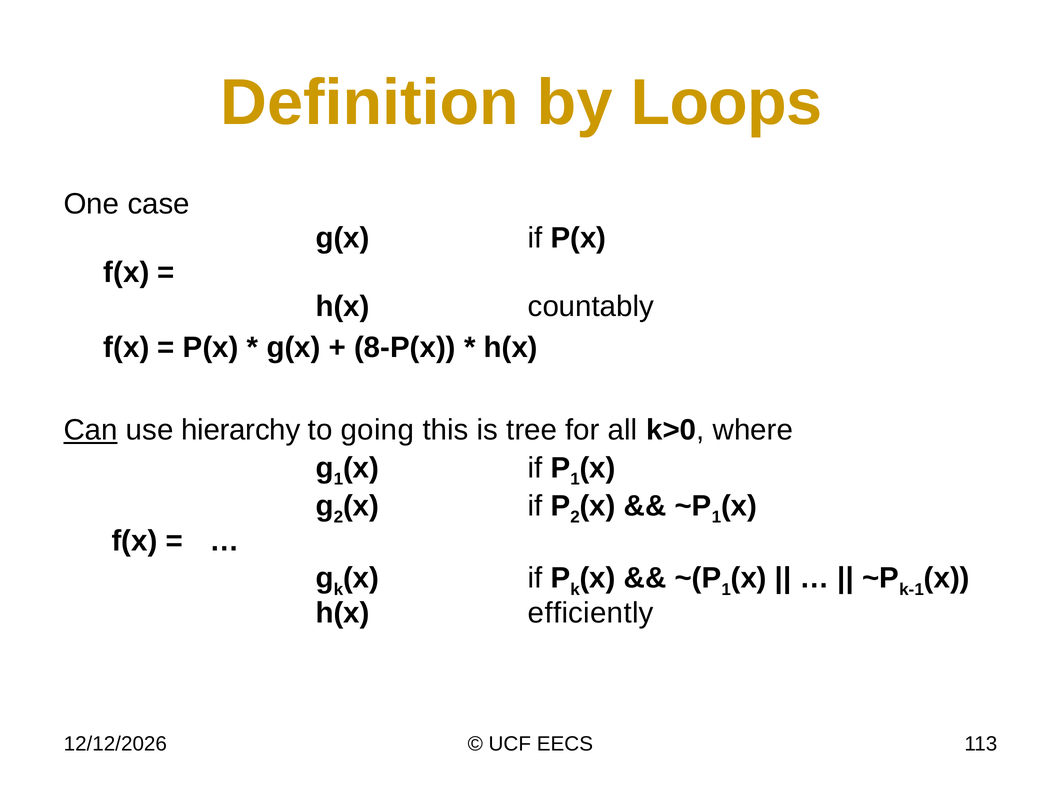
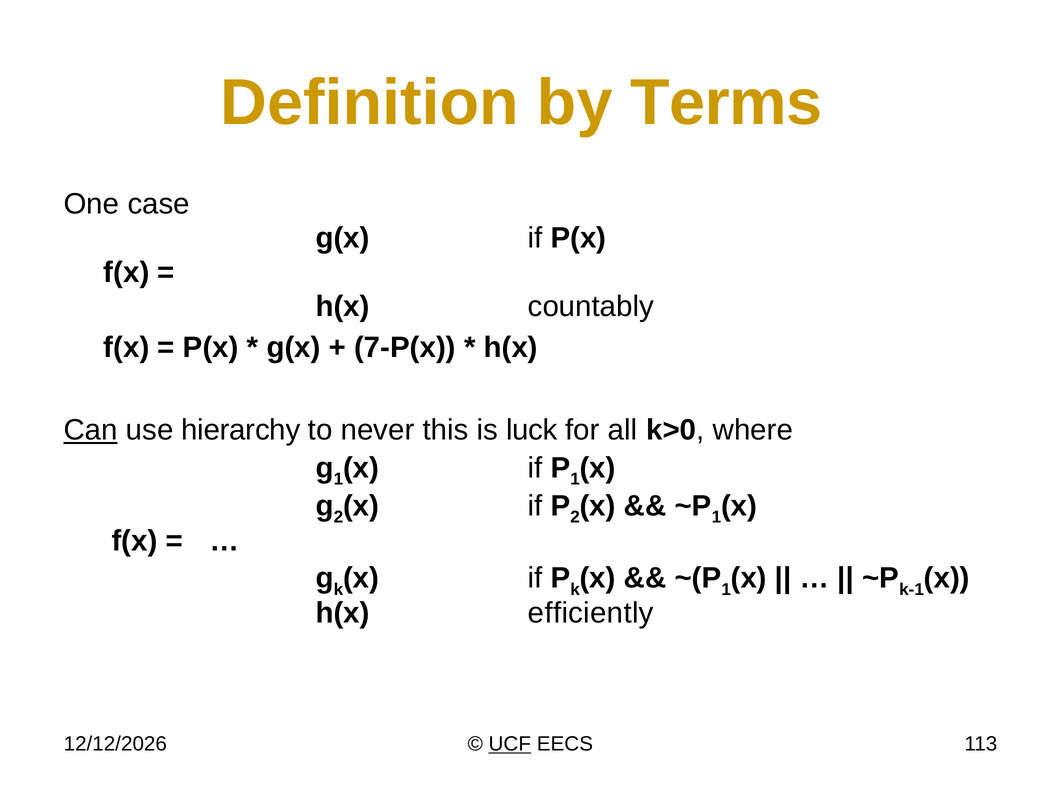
Loops: Loops -> Terms
8-P(x: 8-P(x -> 7-P(x
going: going -> never
tree: tree -> luck
UCF underline: none -> present
